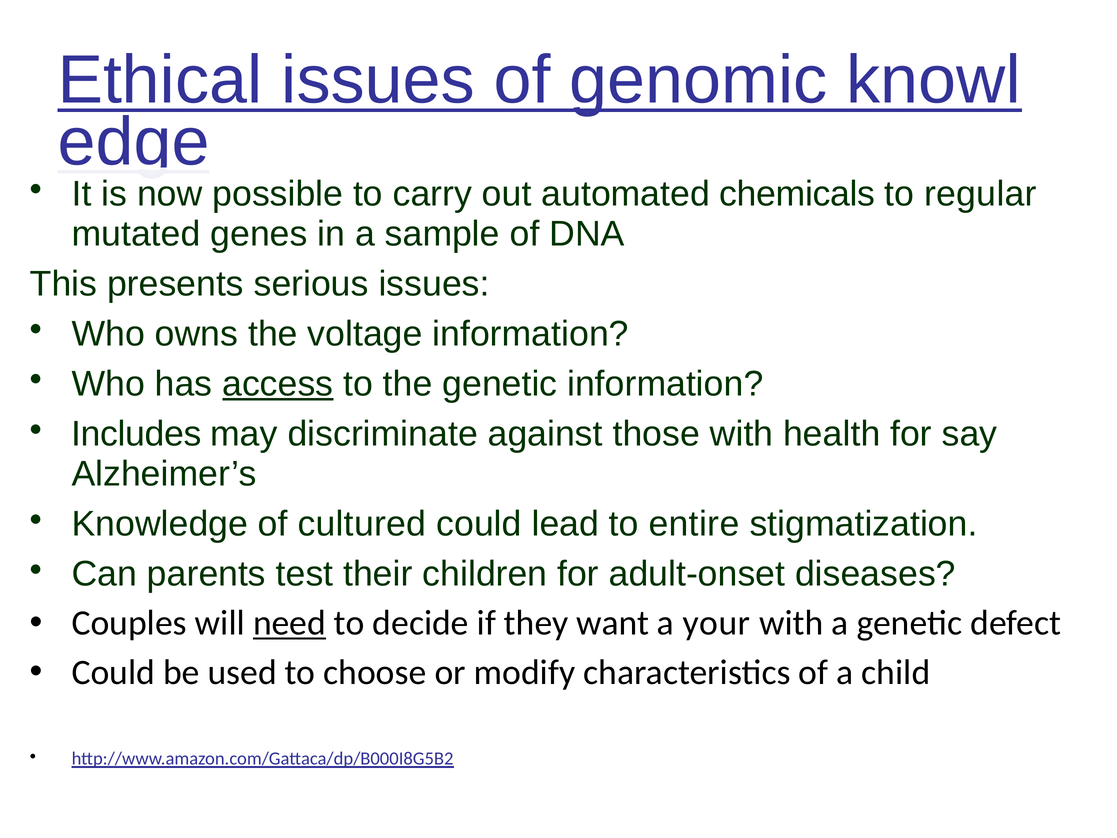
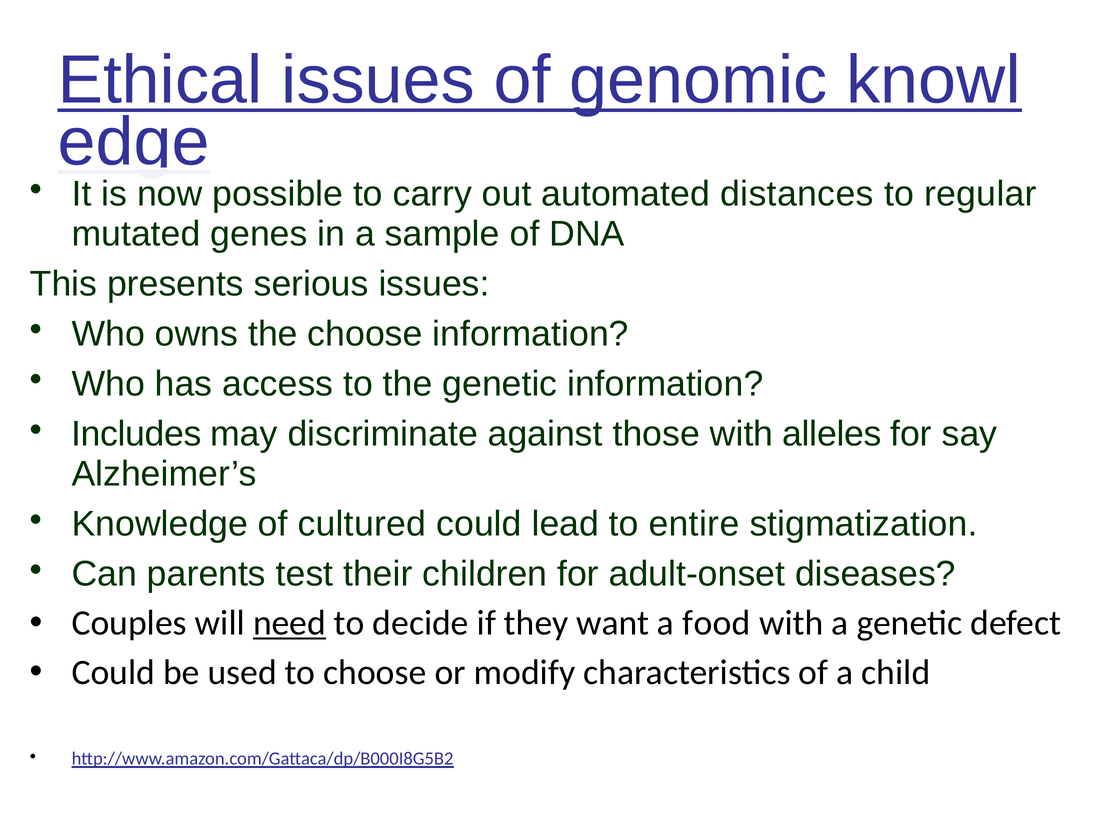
chemicals: chemicals -> distances
the voltage: voltage -> choose
access underline: present -> none
health: health -> alleles
your: your -> food
